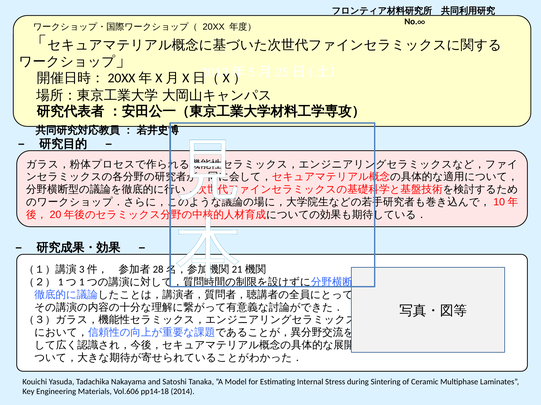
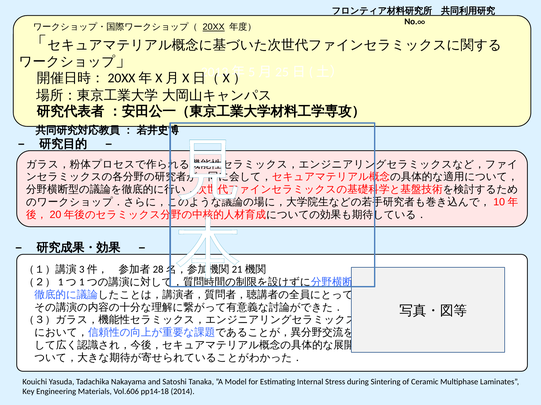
20XX underline: none -> present
